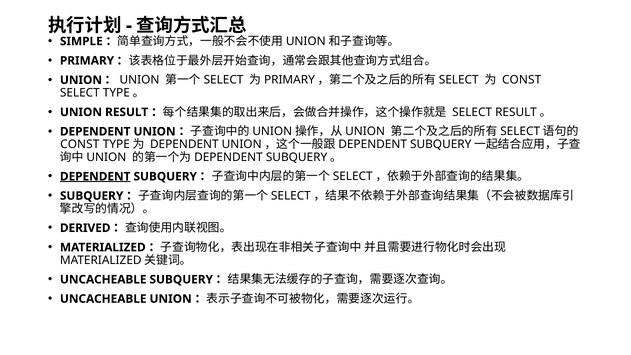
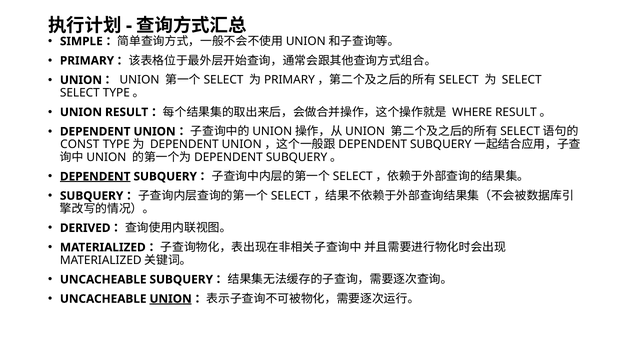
CONST at (522, 80): CONST -> SELECT
SELECT at (472, 112): SELECT -> WHERE
UNION at (171, 299) underline: none -> present
